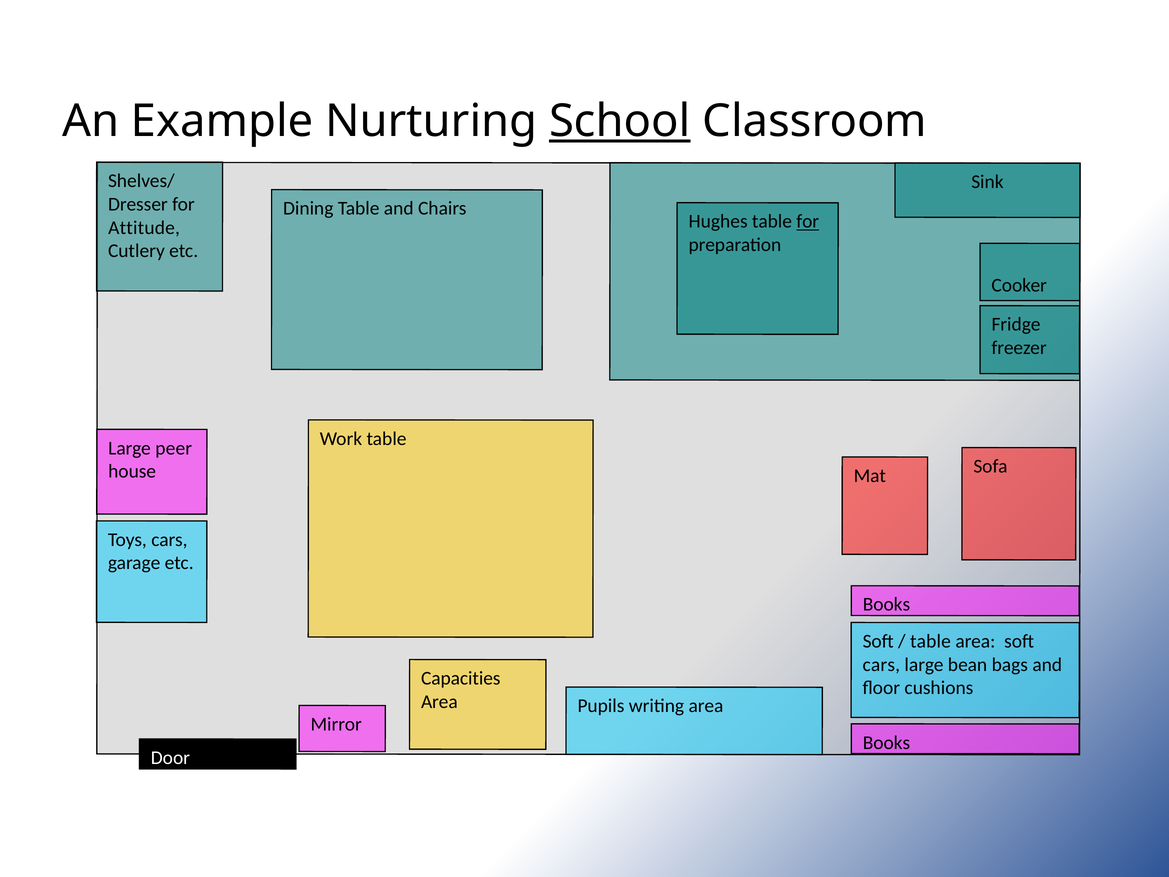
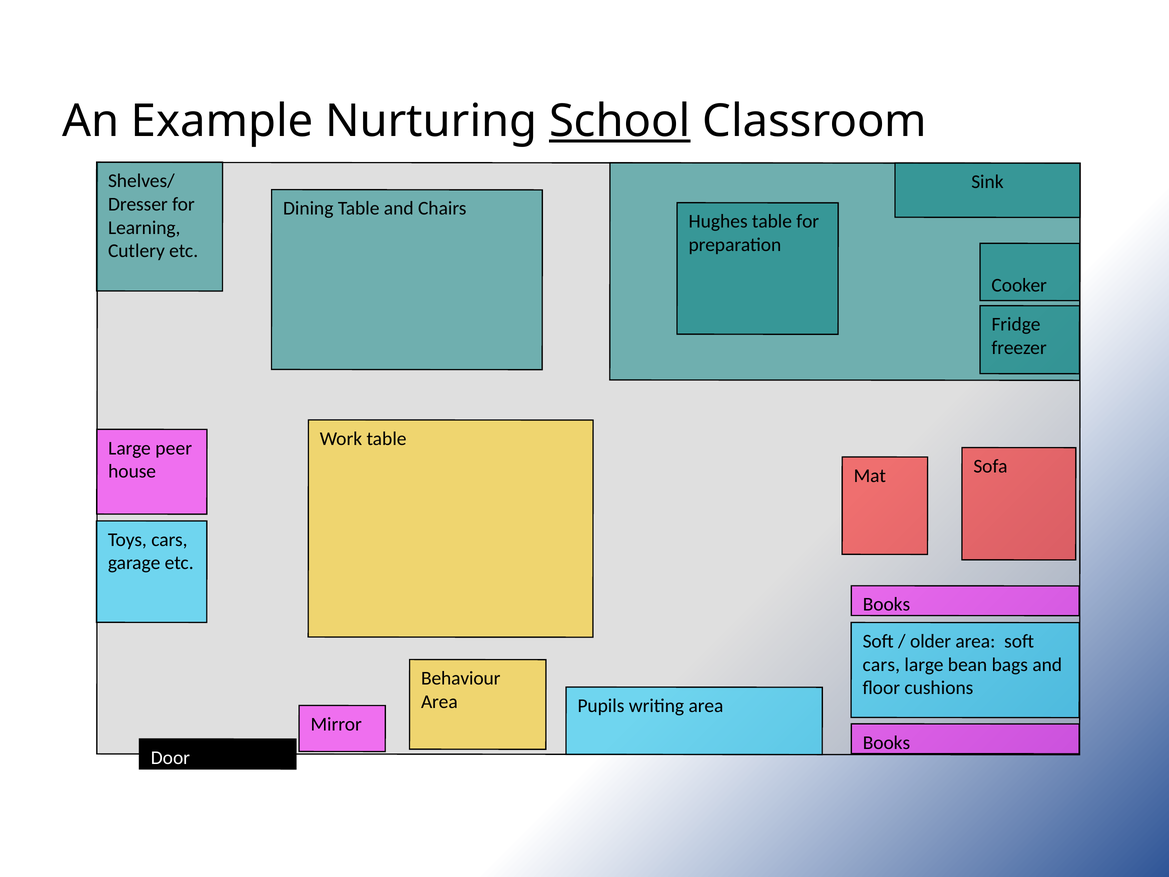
for at (808, 221) underline: present -> none
Attitude: Attitude -> Learning
table at (930, 641): table -> older
Capacities: Capacities -> Behaviour
